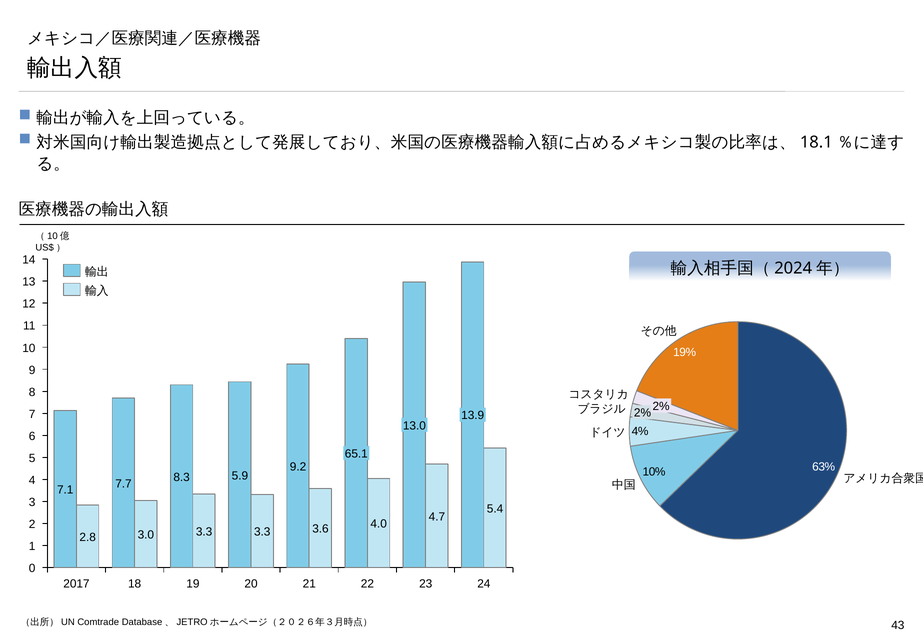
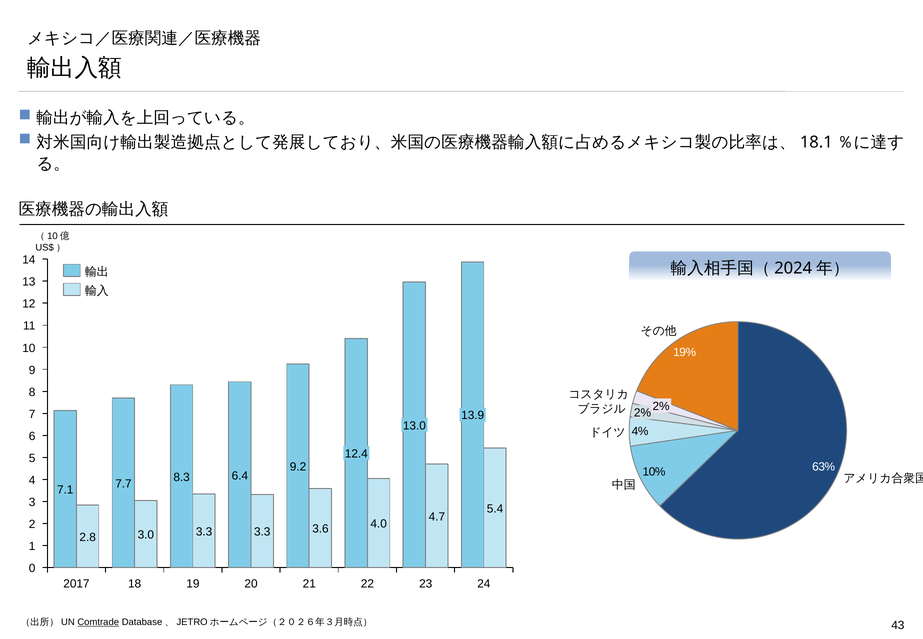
65.1: 65.1 -> 12.4
5.9: 5.9 -> 6.4
Comtrade underline: none -> present
